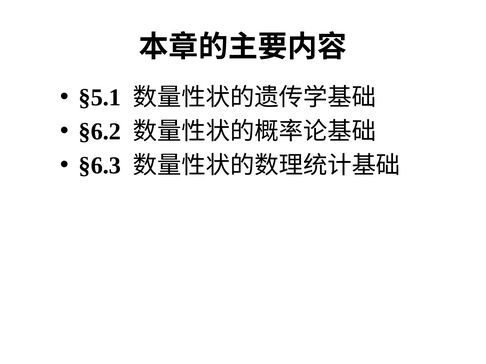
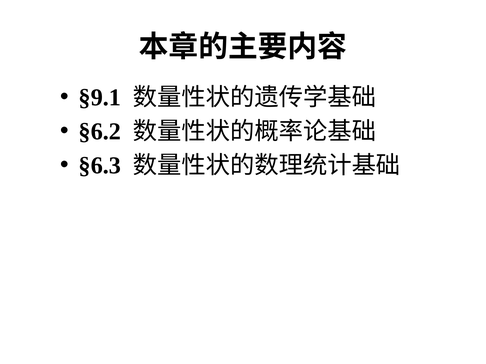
§5.1: §5.1 -> §9.1
